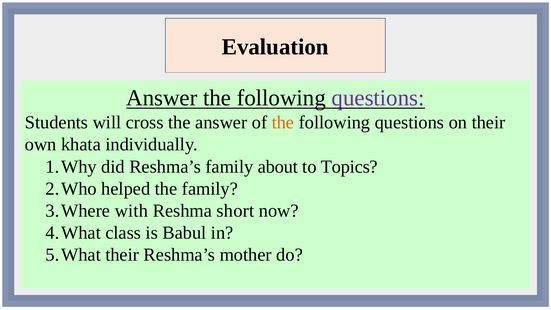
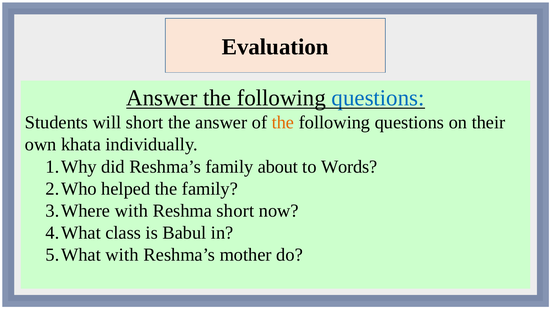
questions at (378, 98) colour: purple -> blue
will cross: cross -> short
Topics: Topics -> Words
their at (122, 255): their -> with
